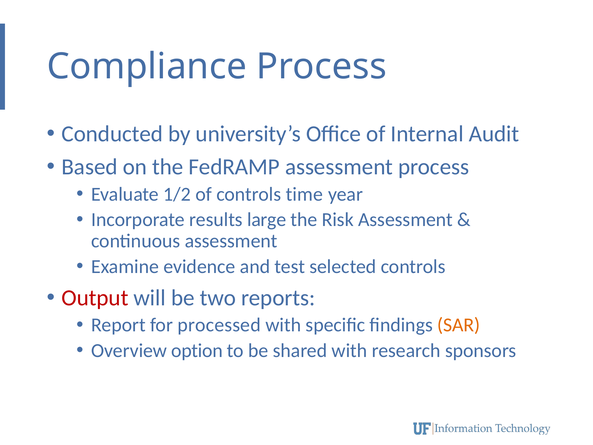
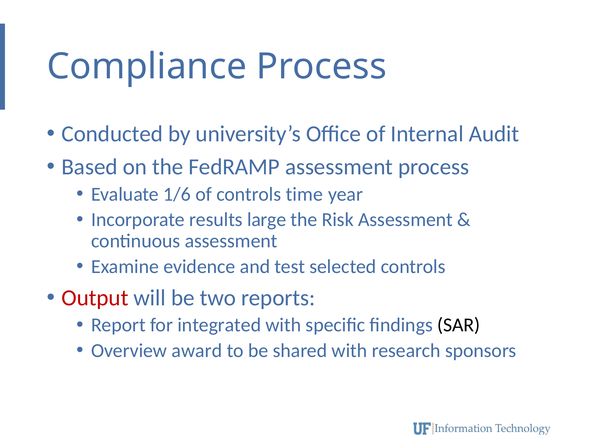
1/2: 1/2 -> 1/6
processed: processed -> integrated
SAR colour: orange -> black
option: option -> award
